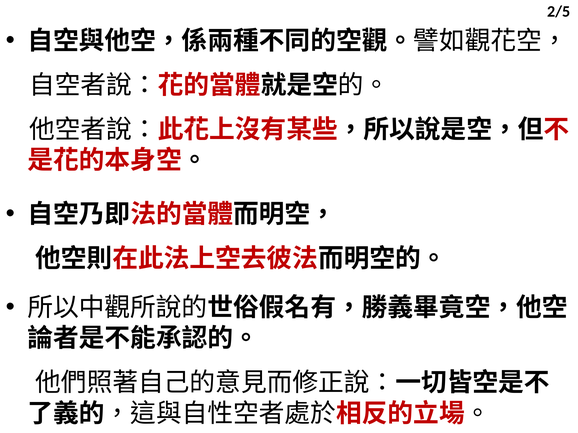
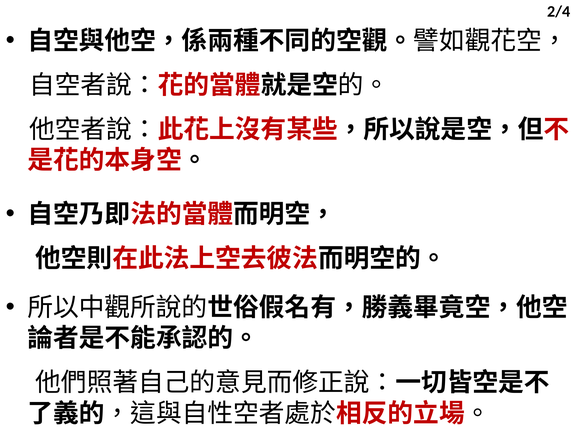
2/5: 2/5 -> 2/4
